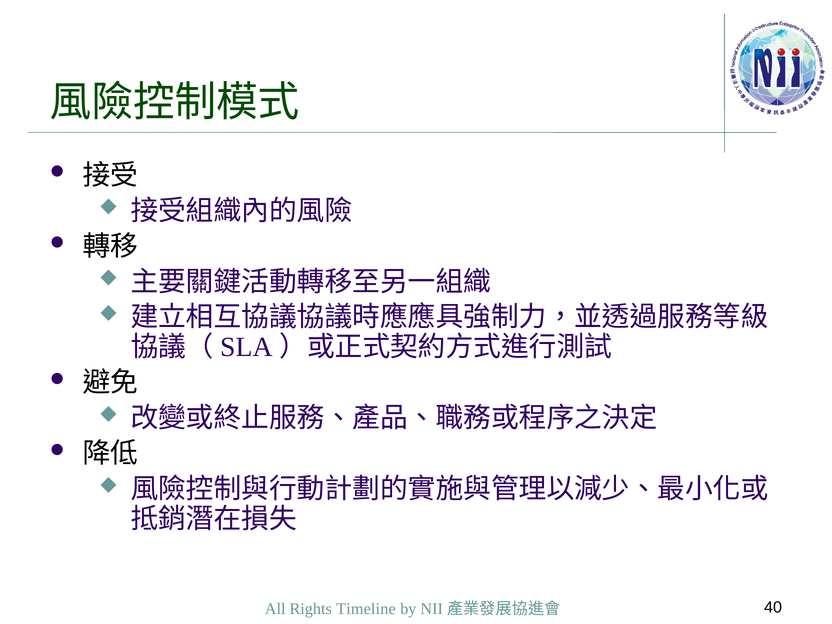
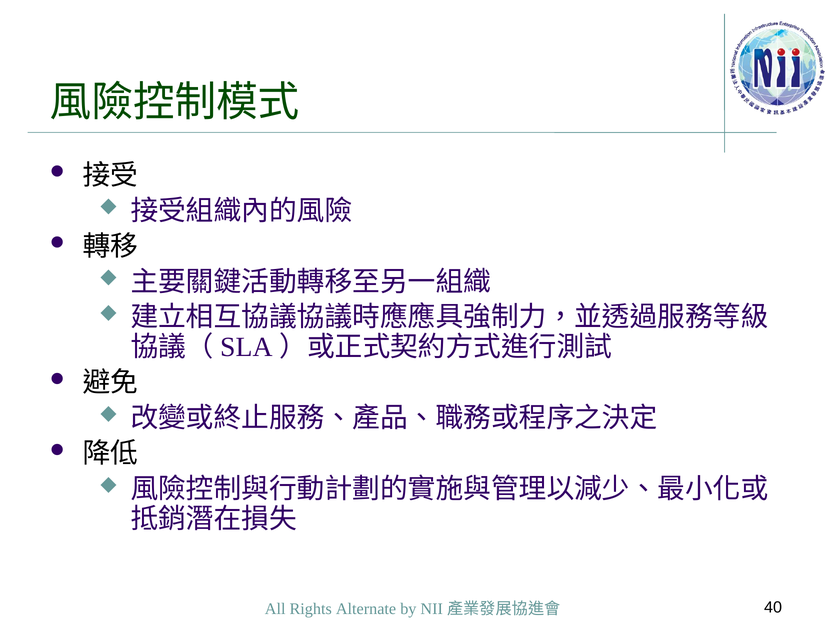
Timeline: Timeline -> Alternate
